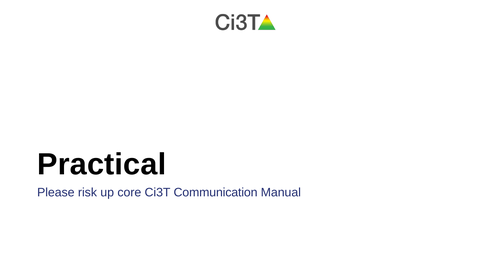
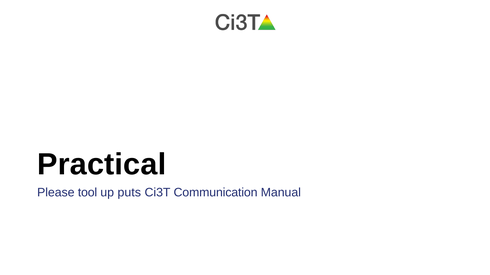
risk: risk -> tool
core: core -> puts
